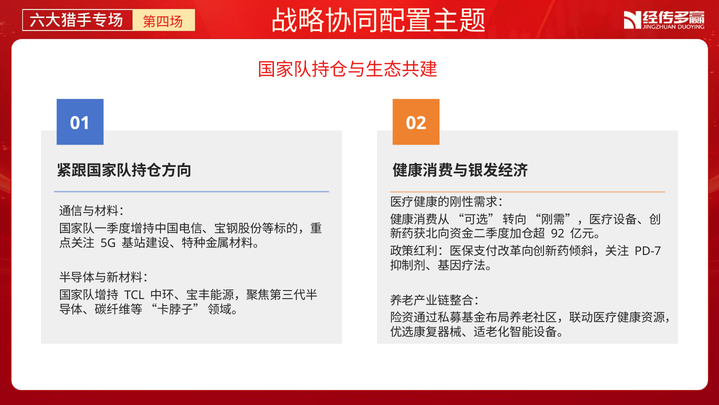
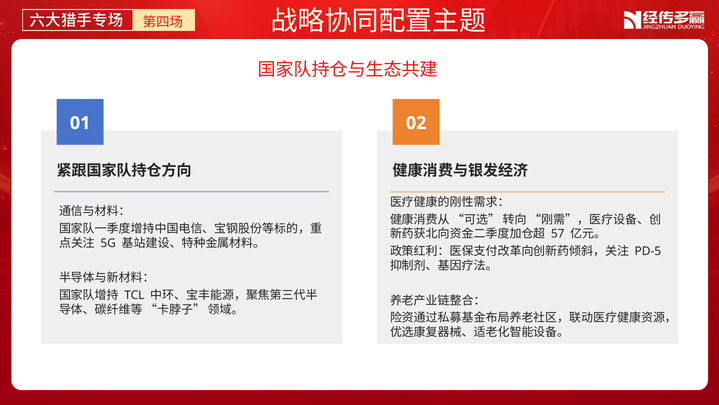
92: 92 -> 57
PD-7: PD-7 -> PD-5
